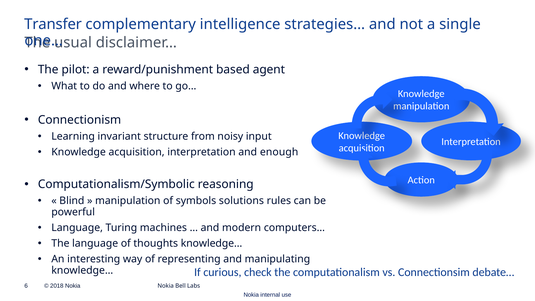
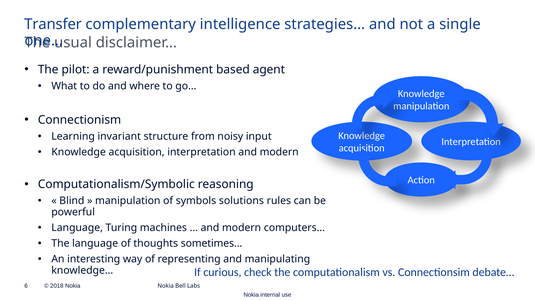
interpretation and enough: enough -> modern
thoughts knowledge…: knowledge… -> sometimes…
